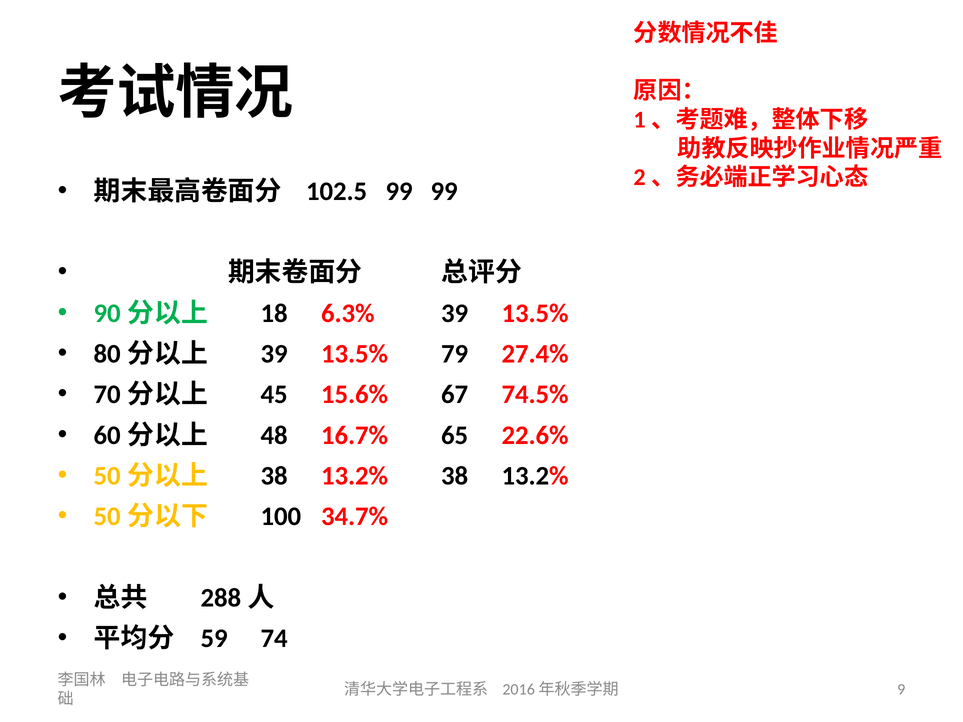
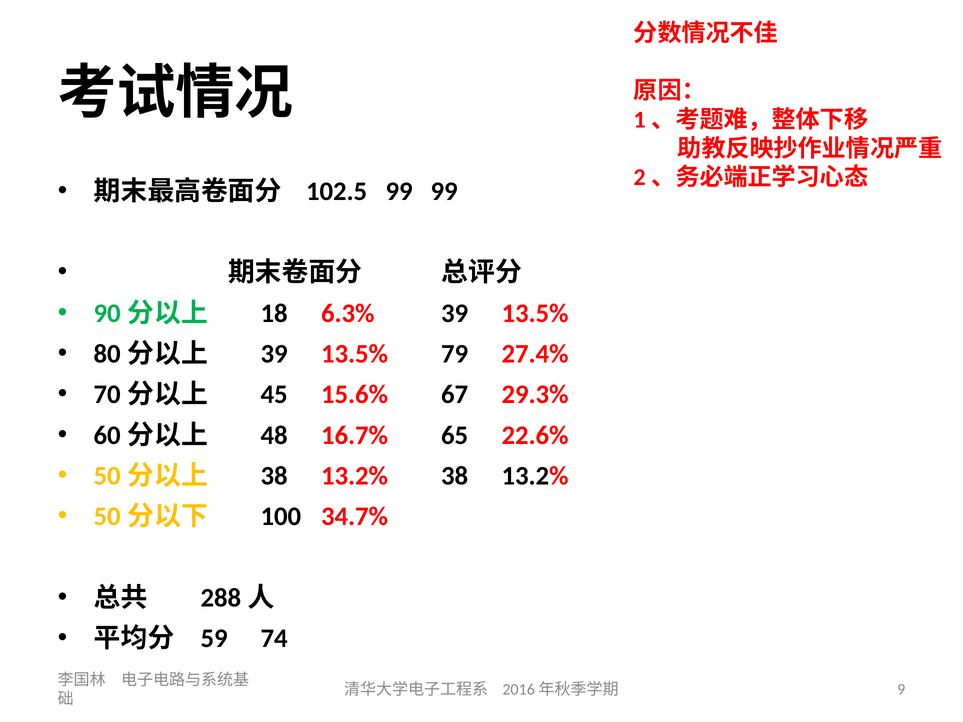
74.5%: 74.5% -> 29.3%
